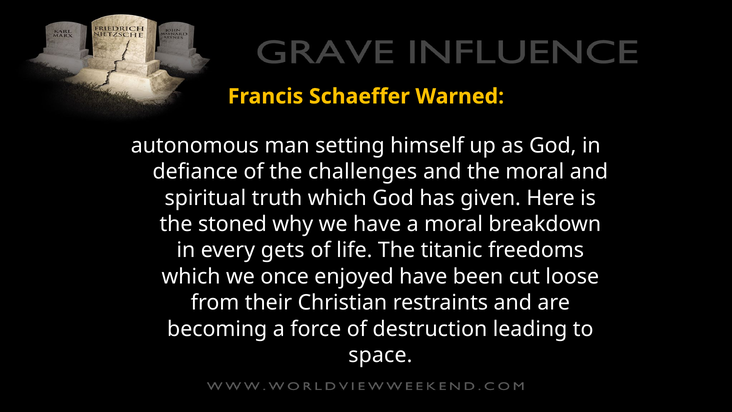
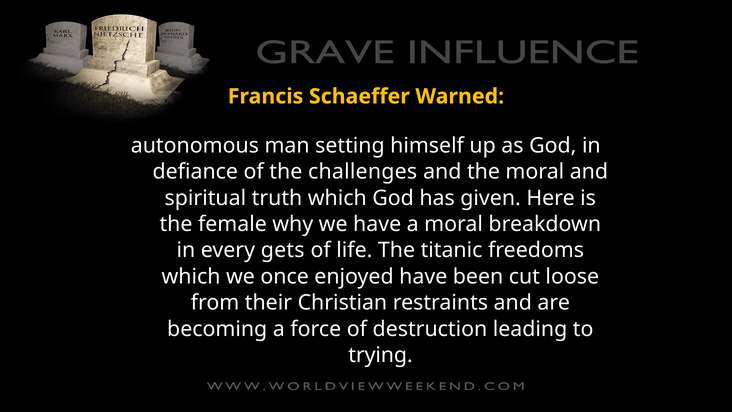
stoned: stoned -> female
space: space -> trying
